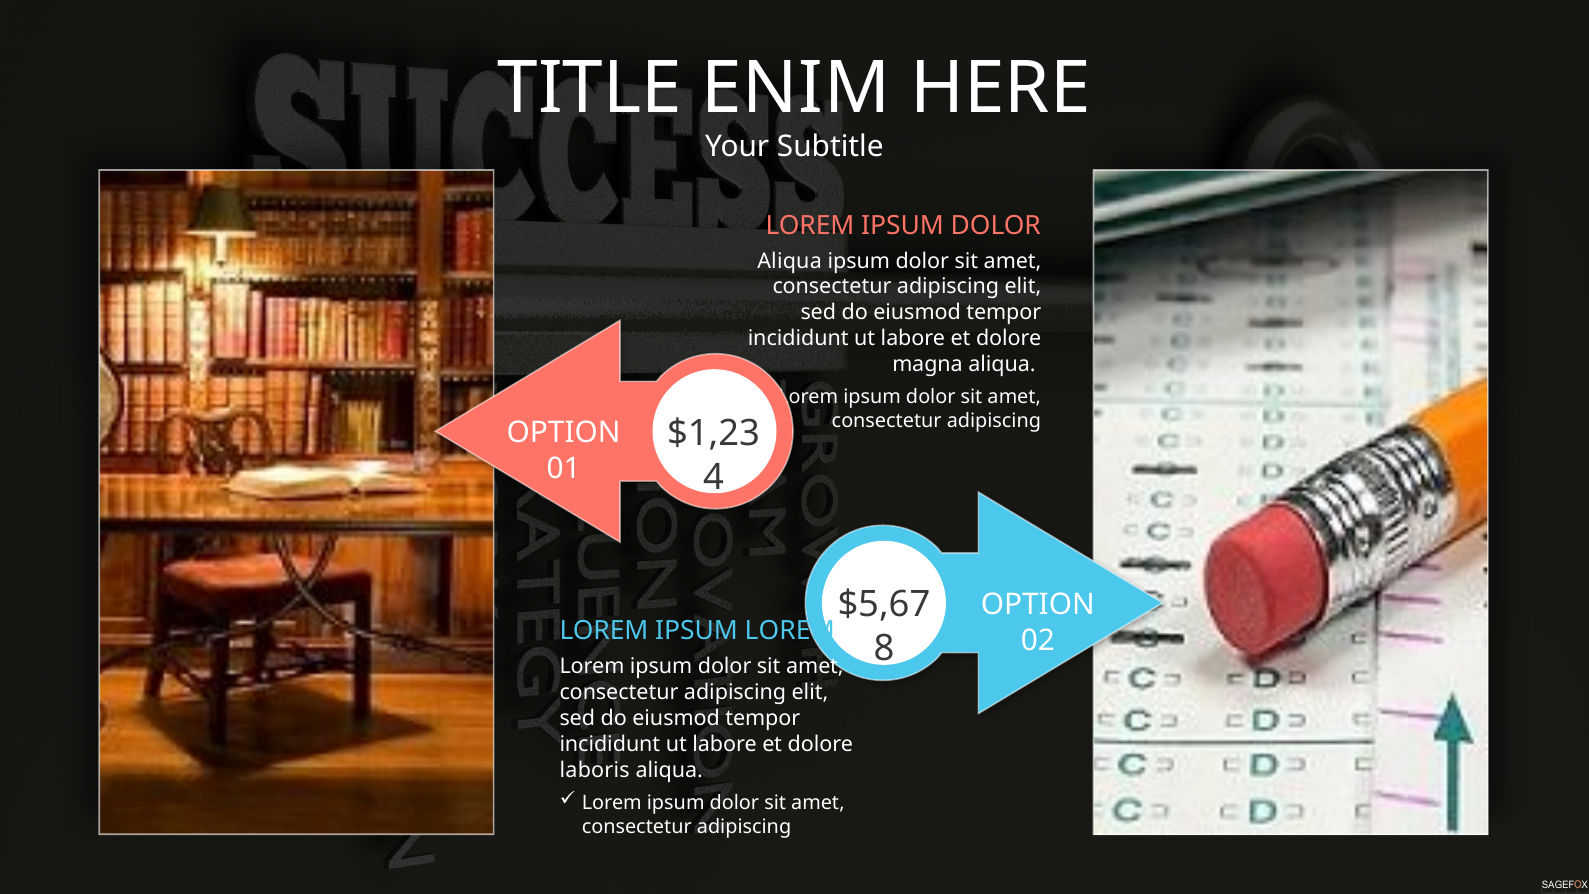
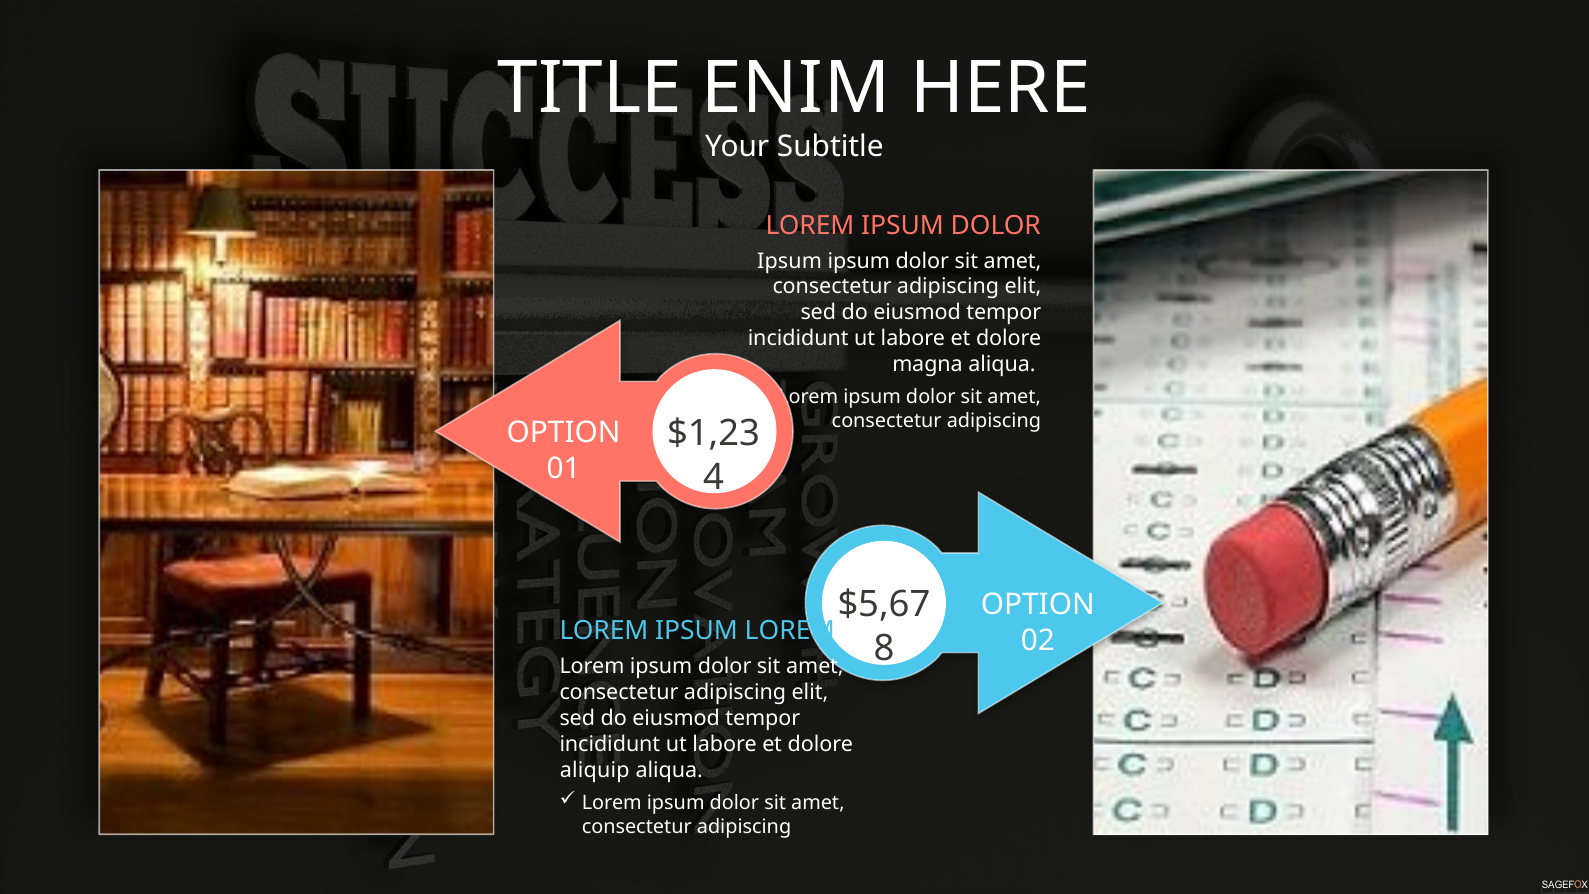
Aliqua at (790, 261): Aliqua -> Ipsum
laboris: laboris -> aliquip
